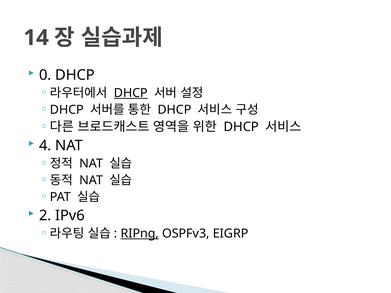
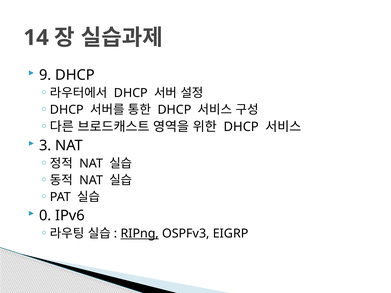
0: 0 -> 9
DHCP at (131, 93) underline: present -> none
4: 4 -> 3
2: 2 -> 0
